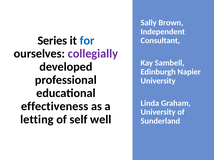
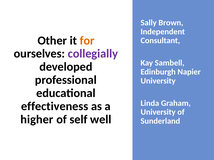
Series: Series -> Other
for colour: blue -> orange
letting: letting -> higher
